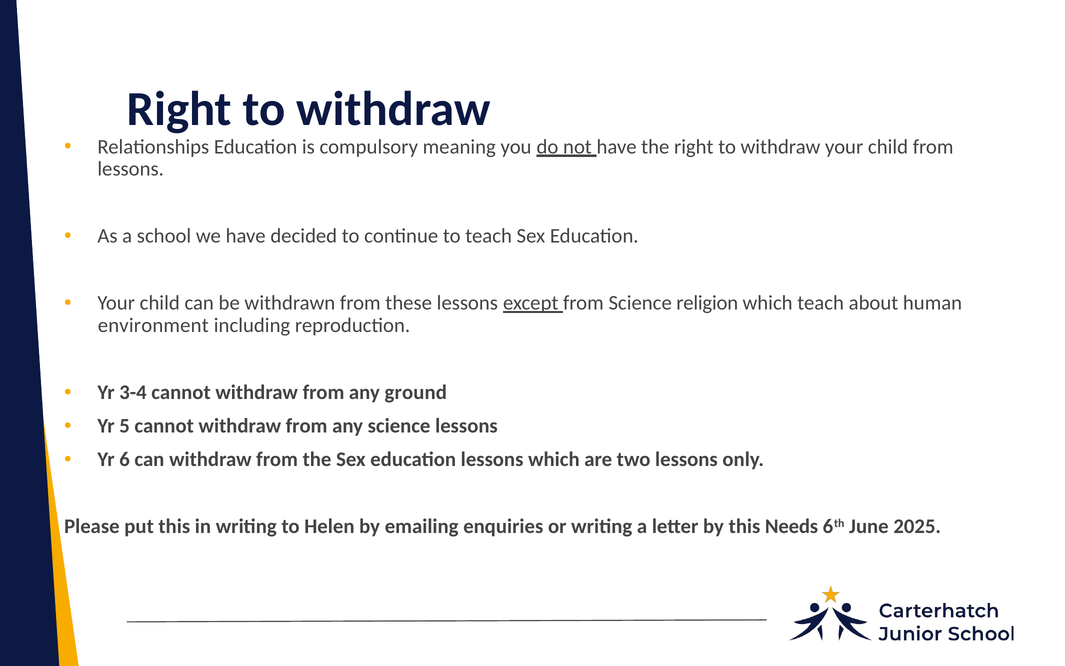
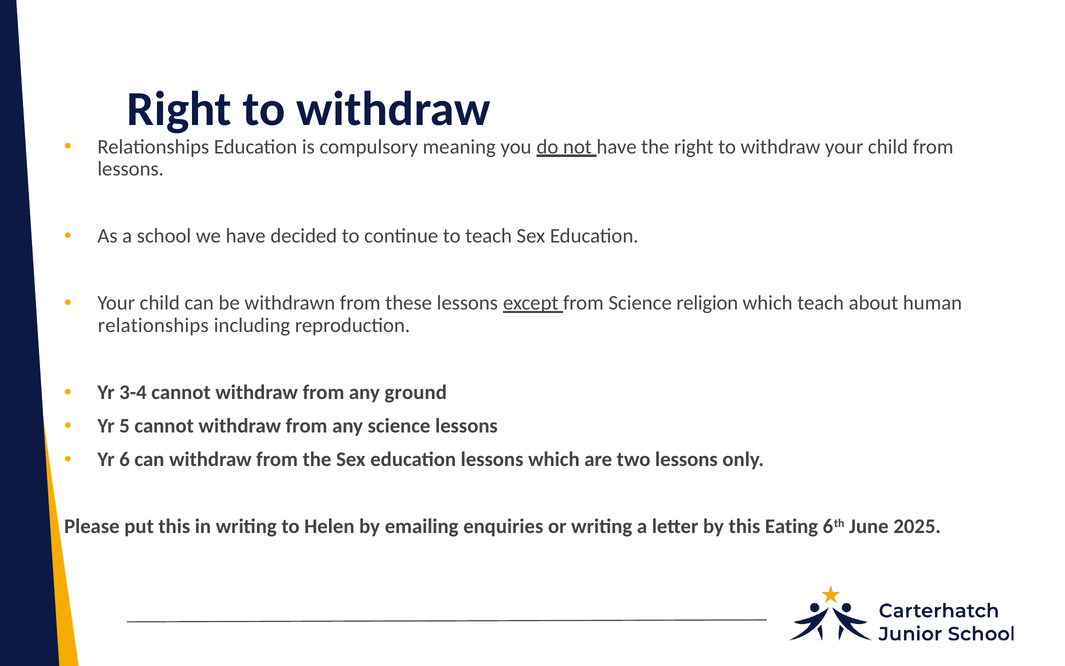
environment at (153, 325): environment -> relationships
Needs: Needs -> Eating
